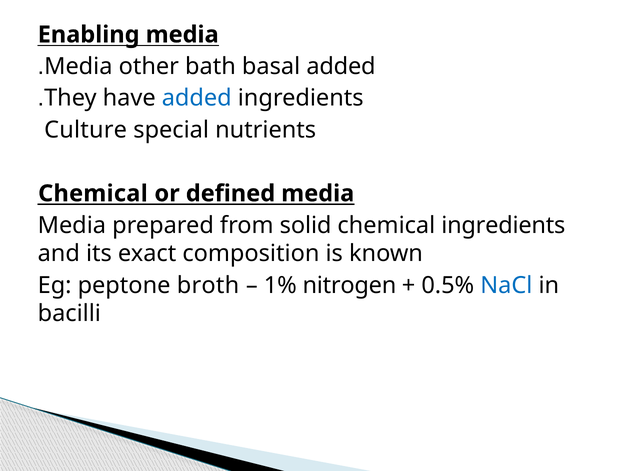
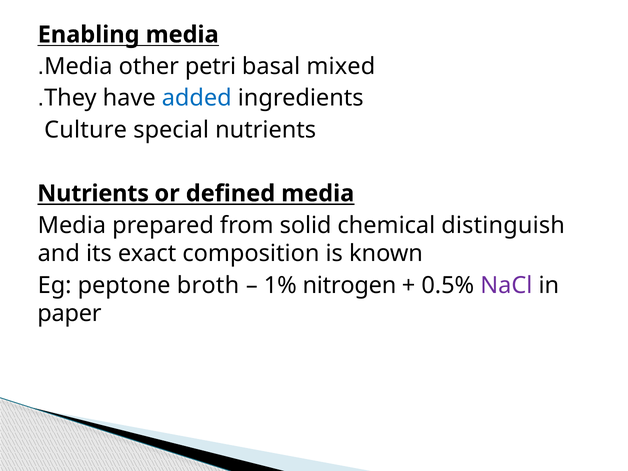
bath: bath -> petri
basal added: added -> mixed
Chemical at (93, 193): Chemical -> Nutrients
chemical ingredients: ingredients -> distinguish
NaCl colour: blue -> purple
bacilli: bacilli -> paper
